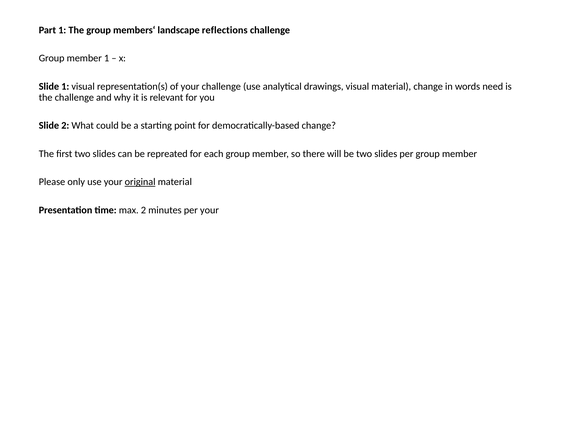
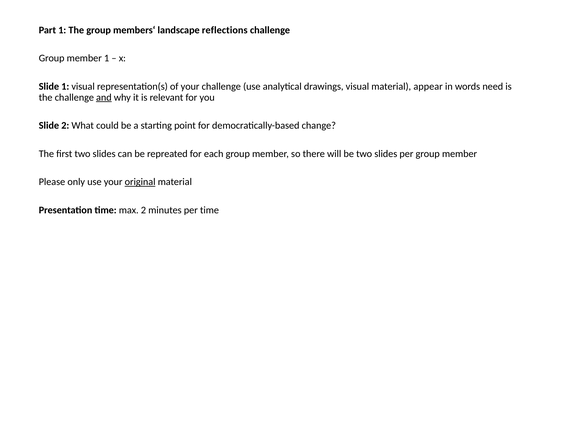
material change: change -> appear
and underline: none -> present
per your: your -> time
